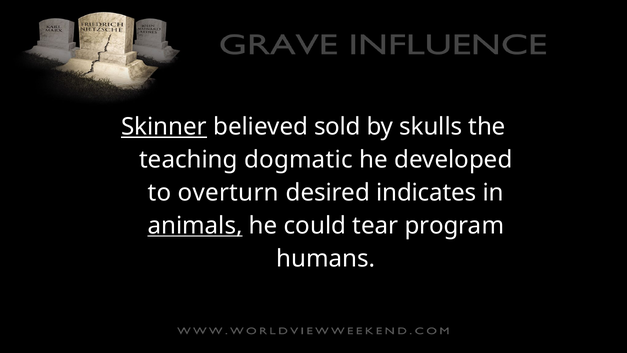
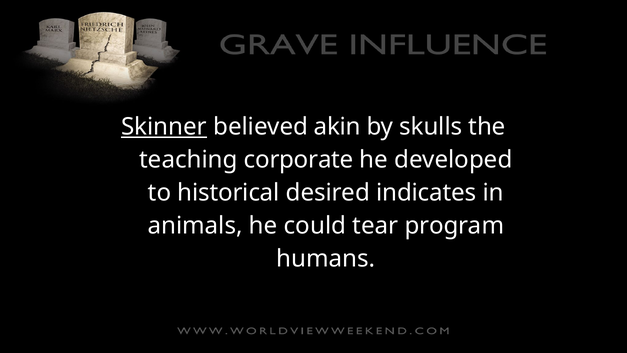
sold: sold -> akin
dogmatic: dogmatic -> corporate
overturn: overturn -> historical
animals underline: present -> none
